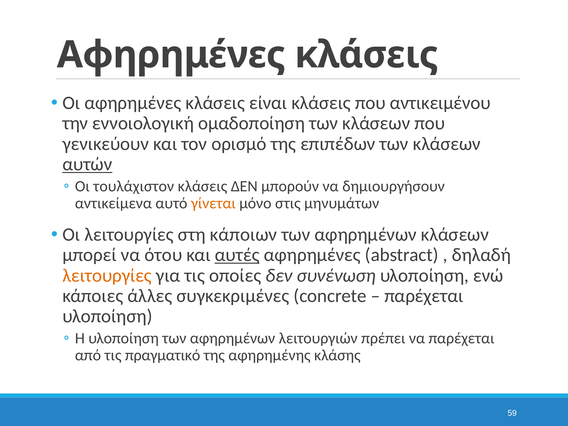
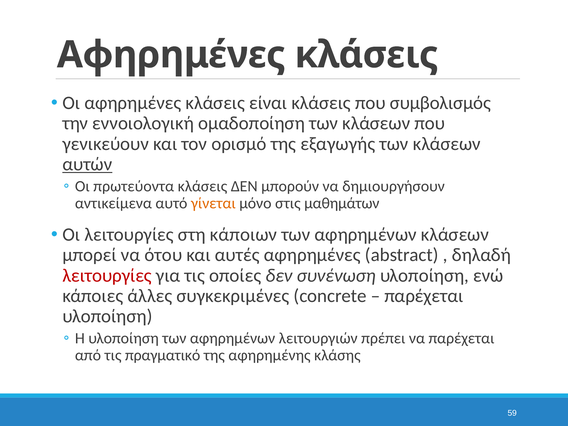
αντικειμένου: αντικειμένου -> συμβολισμός
επιπέδων: επιπέδων -> εξαγωγής
τουλάχιστον: τουλάχιστον -> πρωτεύοντα
μηνυμάτων: μηνυμάτων -> μαθημάτων
αυτές underline: present -> none
λειτουργίες at (107, 275) colour: orange -> red
